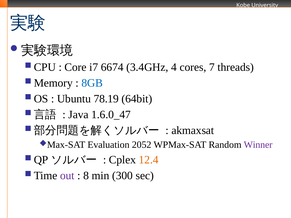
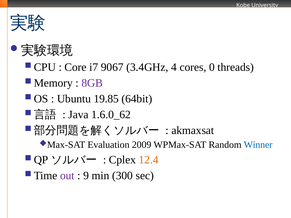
6674: 6674 -> 9067
7: 7 -> 0
8GB colour: blue -> purple
78.19: 78.19 -> 19.85
1.6.0_47: 1.6.0_47 -> 1.6.0_62
2052: 2052 -> 2009
Winner colour: purple -> blue
8: 8 -> 9
